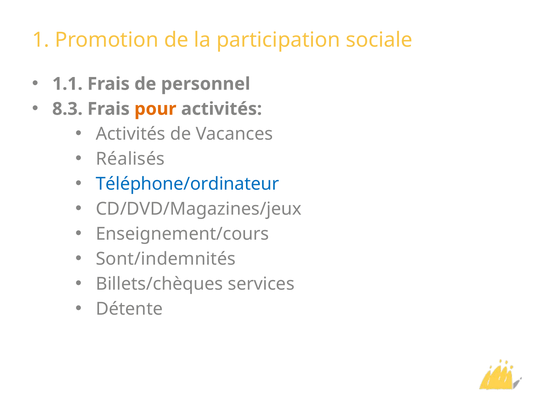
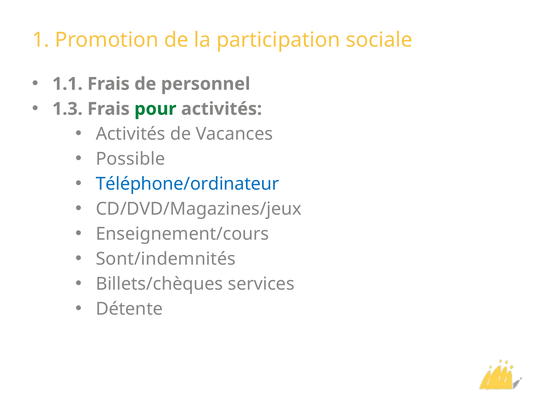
8.3: 8.3 -> 1.3
pour colour: orange -> green
Réalisés: Réalisés -> Possible
